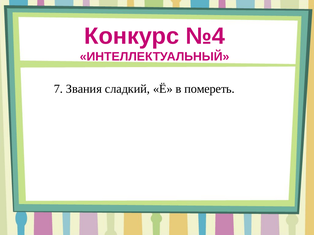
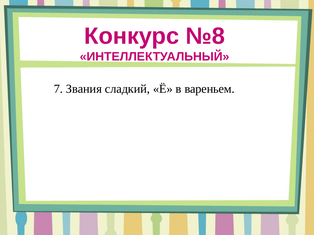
№4: №4 -> №8
помереть: помереть -> вареньем
